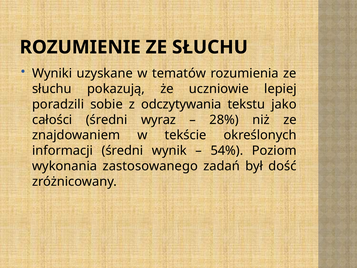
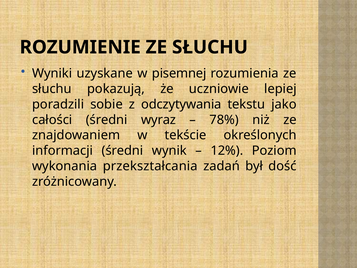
tematów: tematów -> pisemnej
28%: 28% -> 78%
54%: 54% -> 12%
zastosowanego: zastosowanego -> przekształcania
